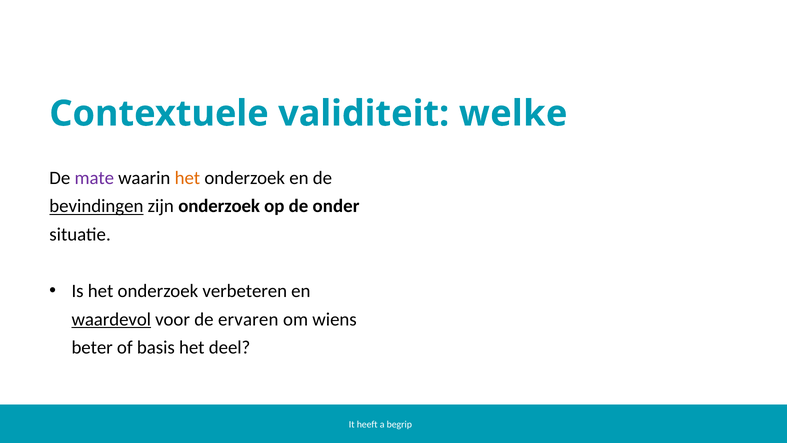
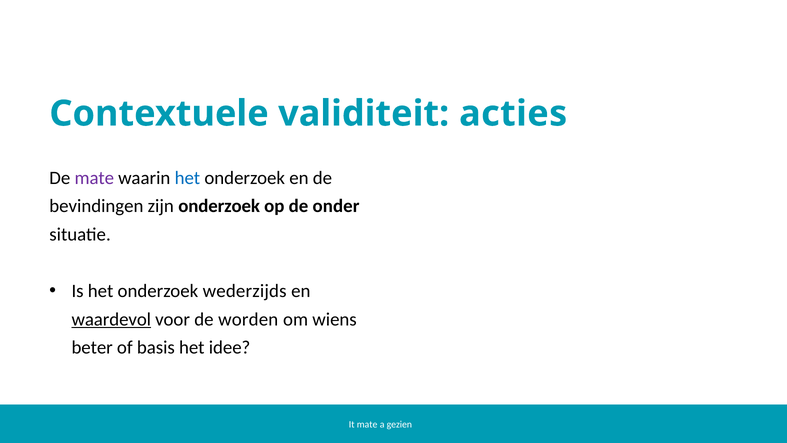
welke: welke -> acties
het at (187, 178) colour: orange -> blue
bevindingen underline: present -> none
verbeteren: verbeteren -> wederzijds
ervaren: ervaren -> worden
deel: deel -> idee
It heeft: heeft -> mate
begrip: begrip -> gezien
